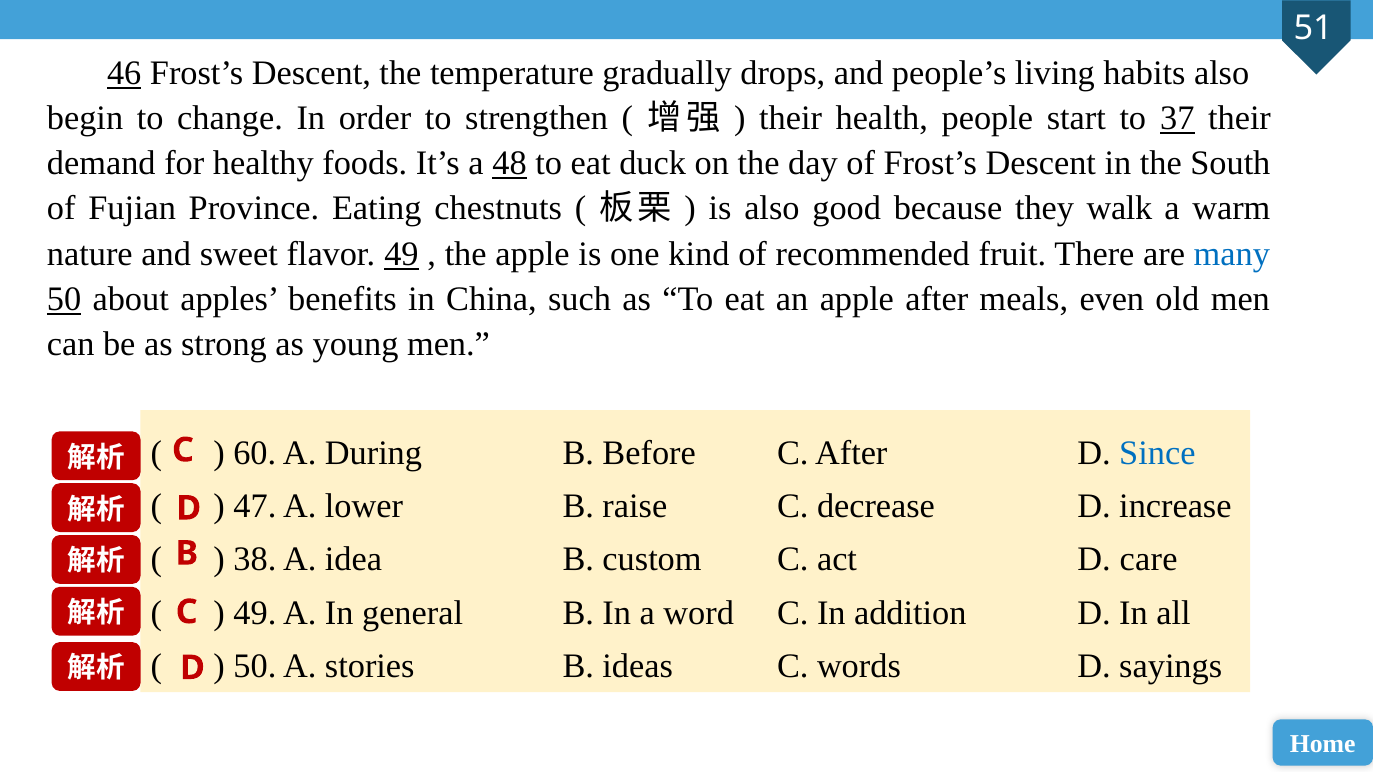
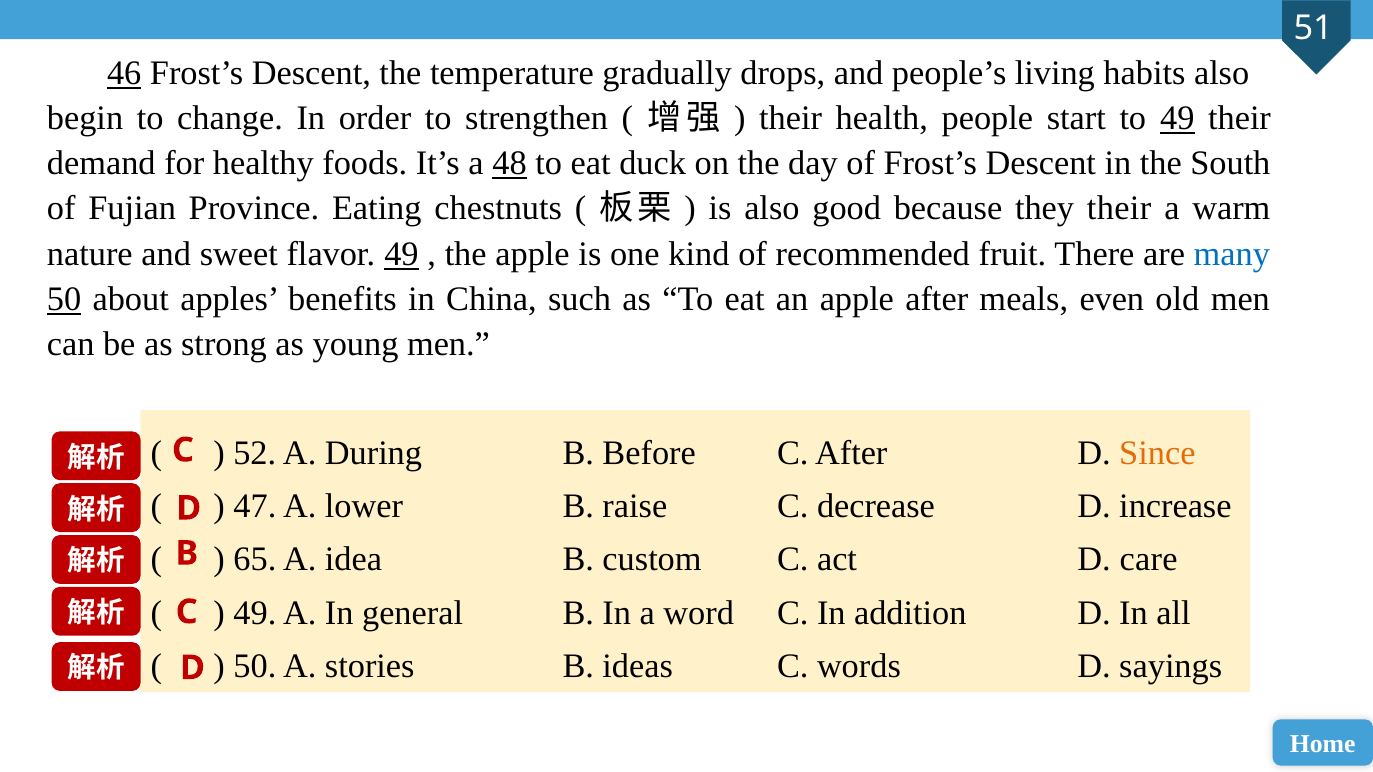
to 37: 37 -> 49
they walk: walk -> their
60: 60 -> 52
Since colour: blue -> orange
38: 38 -> 65
